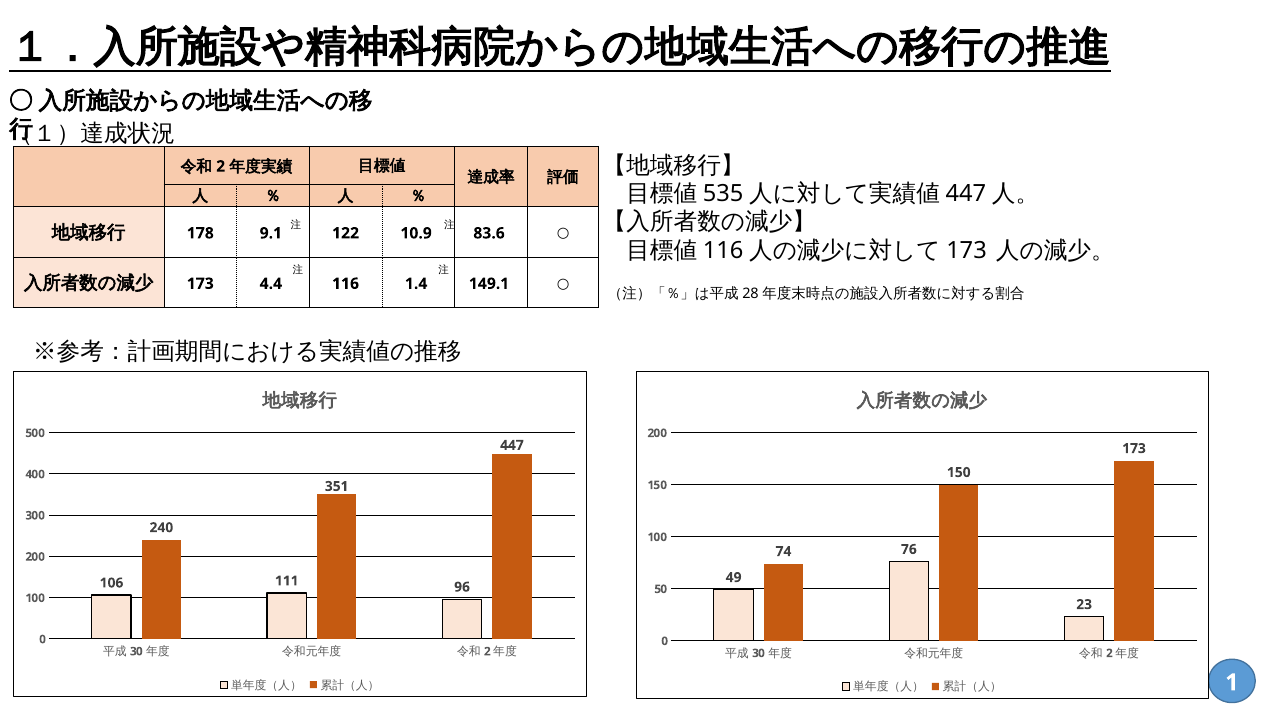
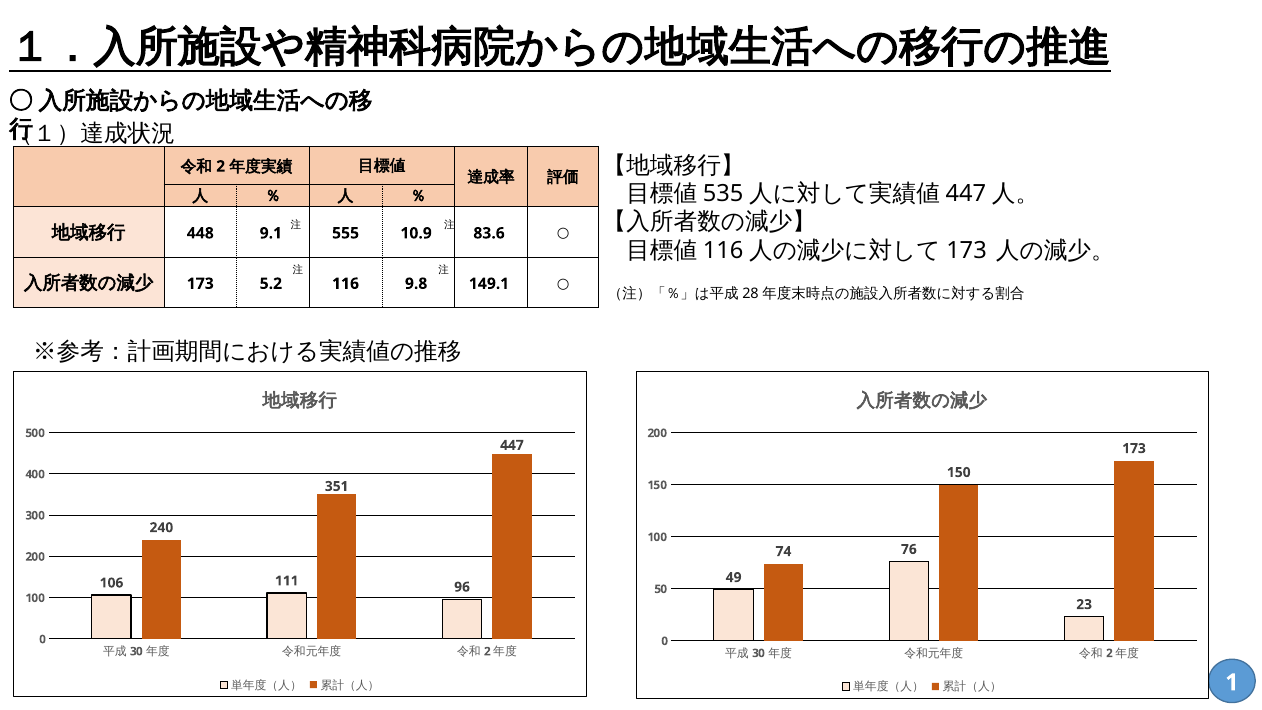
178: 178 -> 448
122: 122 -> 555
4.4: 4.4 -> 5.2
1.4: 1.4 -> 9.8
